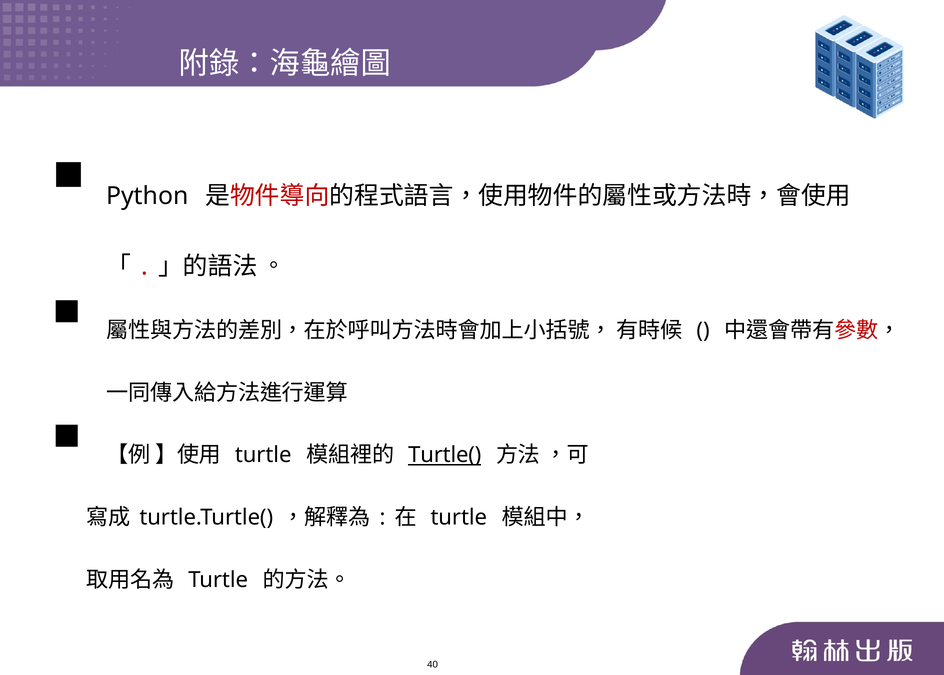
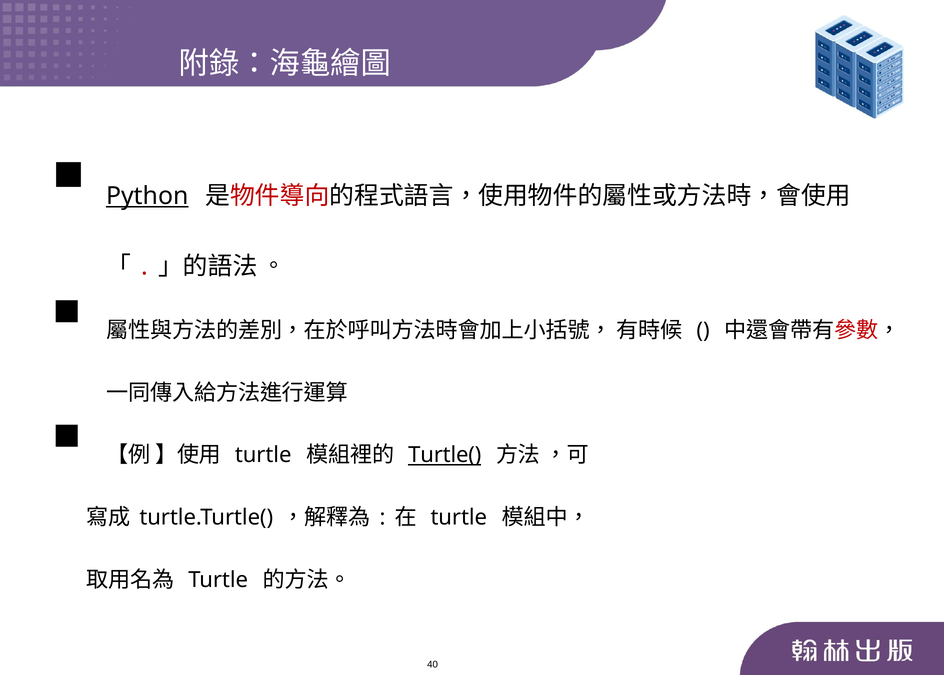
Python underline: none -> present
